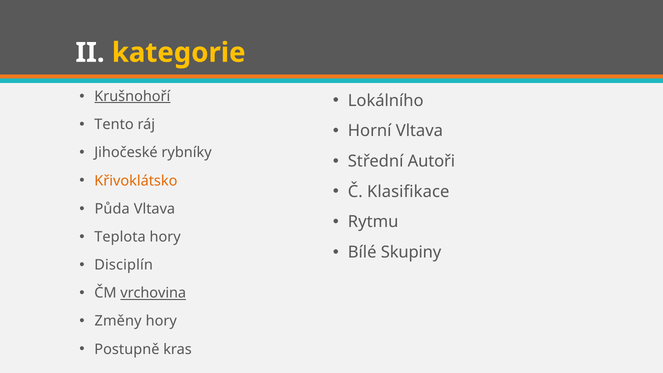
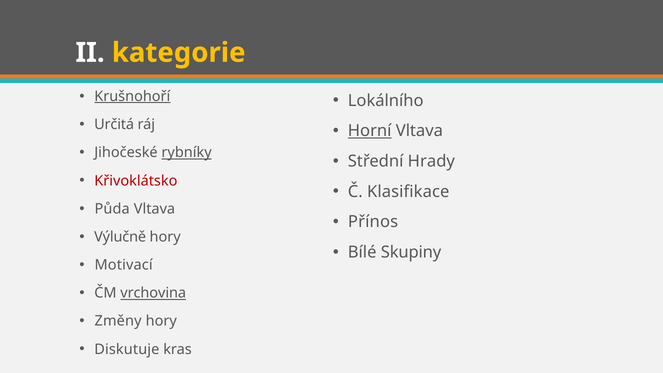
Tento: Tento -> Určitá
Horní underline: none -> present
rybníky underline: none -> present
Autoři: Autoři -> Hrady
Křivoklátsko colour: orange -> red
Rytmu: Rytmu -> Přínos
Teplota: Teplota -> Výlučně
Disciplín: Disciplín -> Motivací
Postupně: Postupně -> Diskutuje
